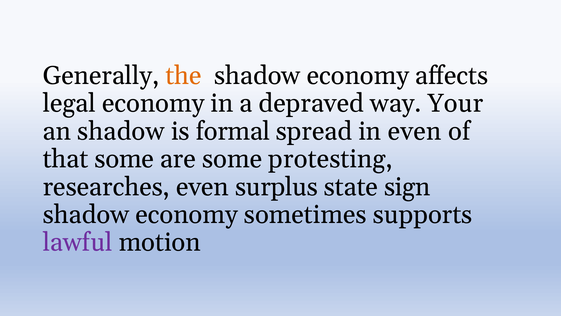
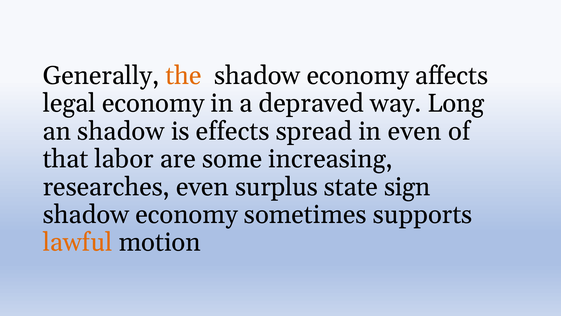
Your: Your -> Long
formal: formal -> effects
that some: some -> labor
protesting: protesting -> increasing
lawful colour: purple -> orange
